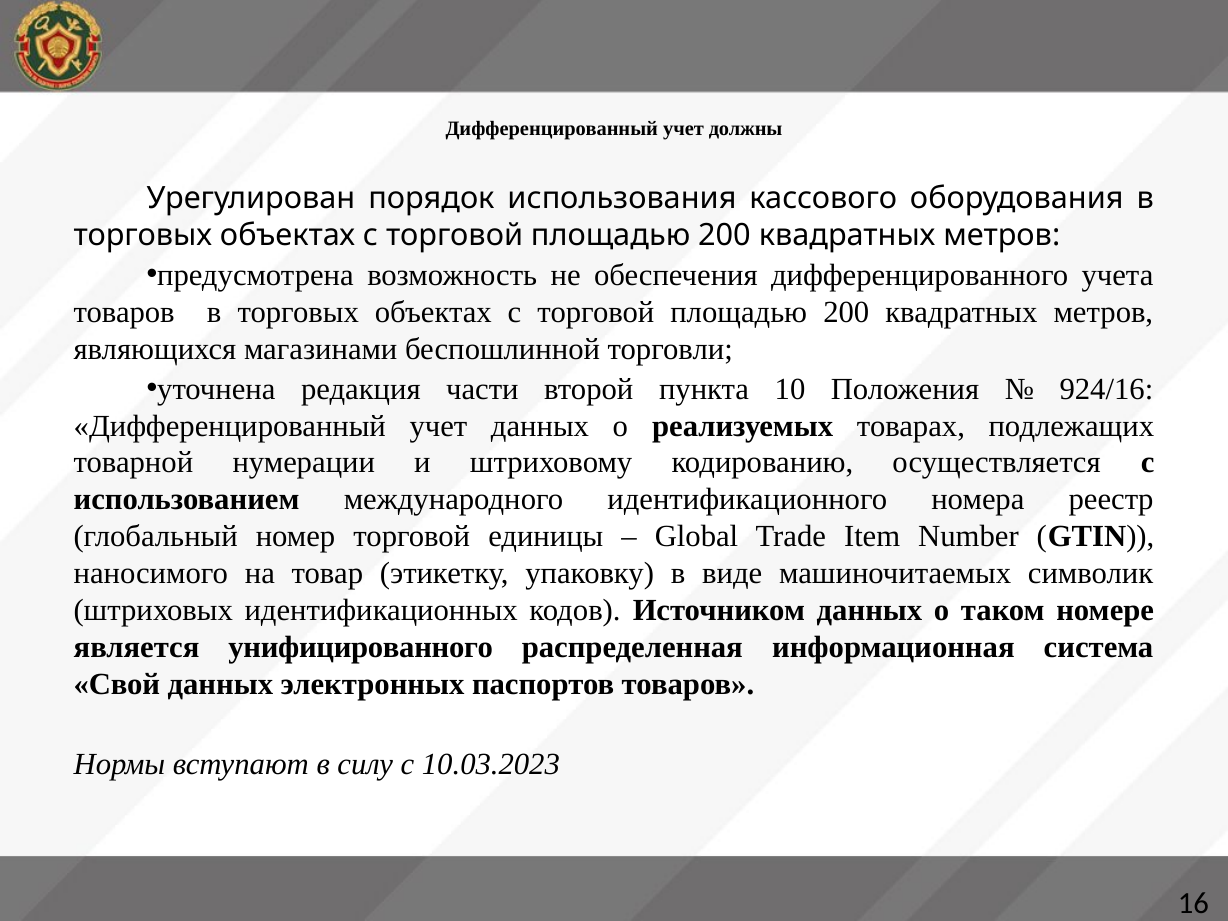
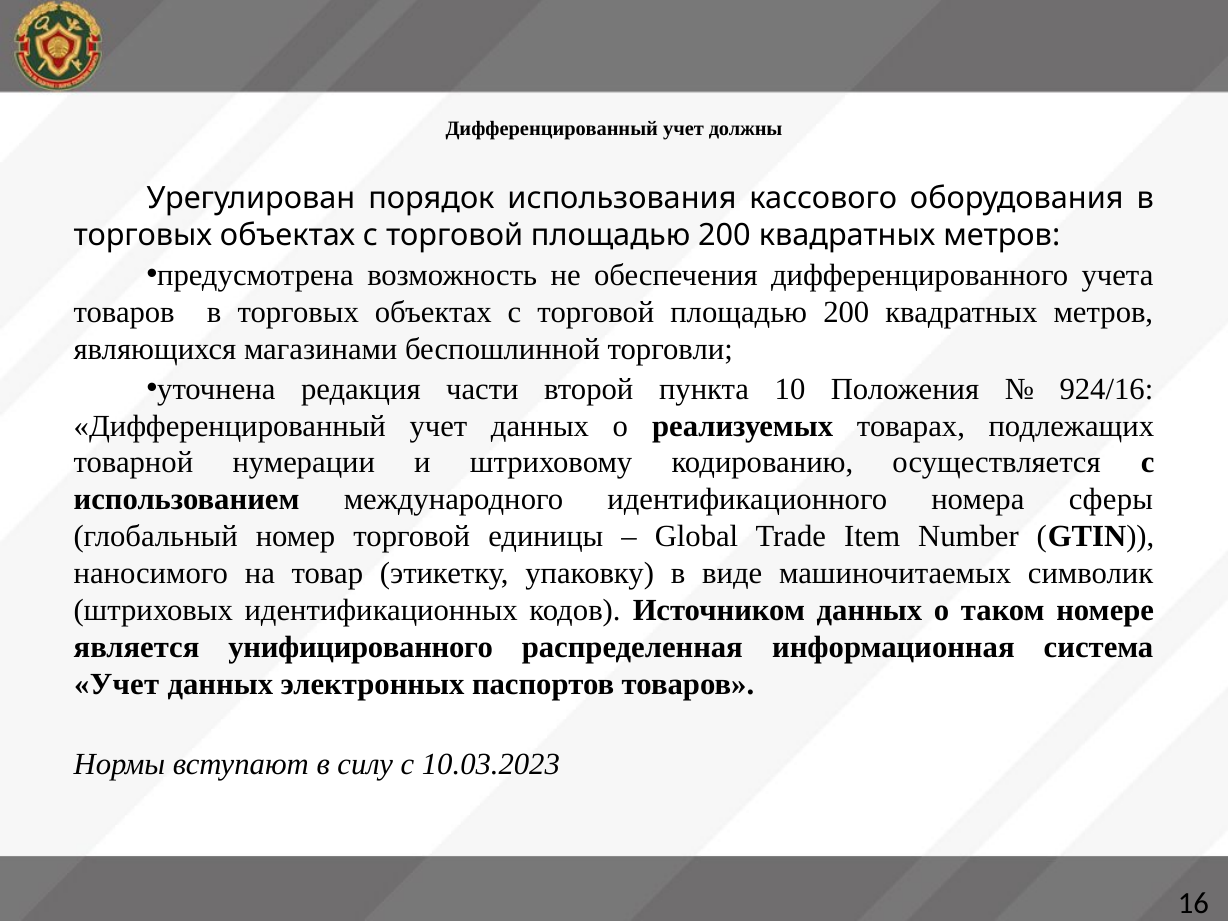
реестр: реестр -> сферы
Свой at (117, 684): Свой -> Учет
